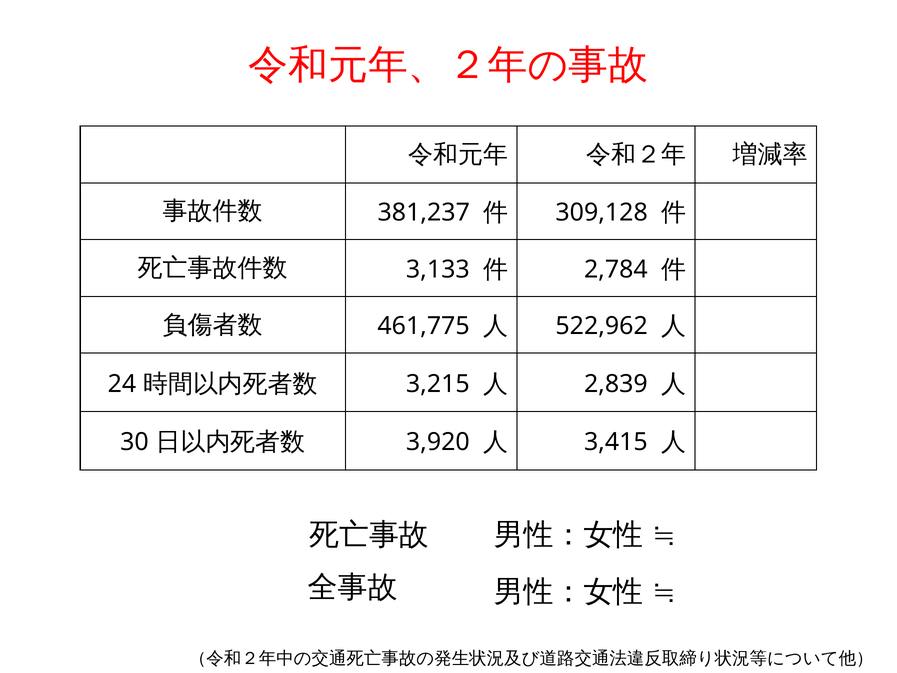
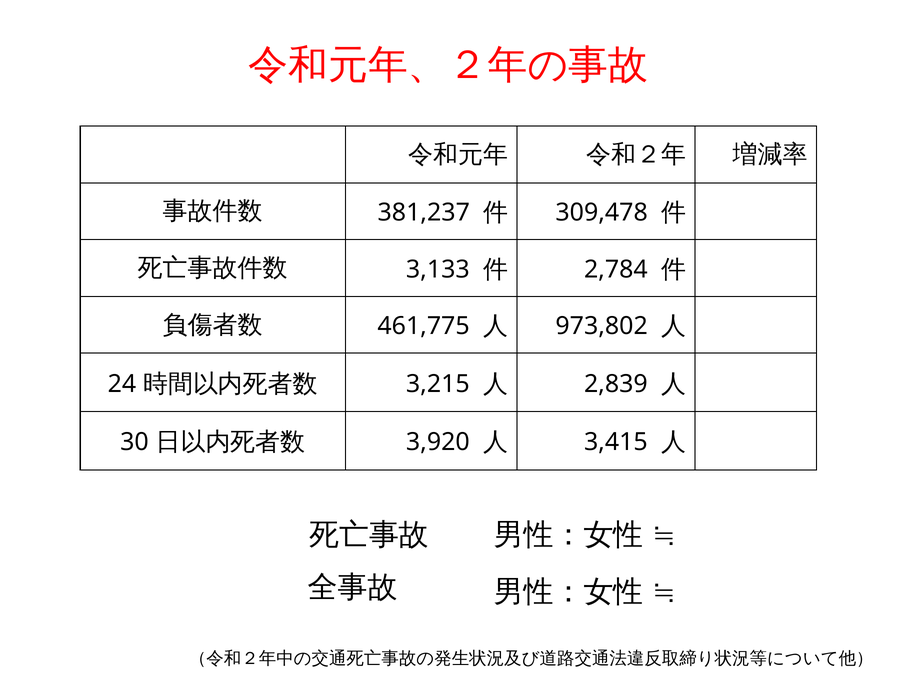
309,128: 309,128 -> 309,478
522,962: 522,962 -> 973,802
